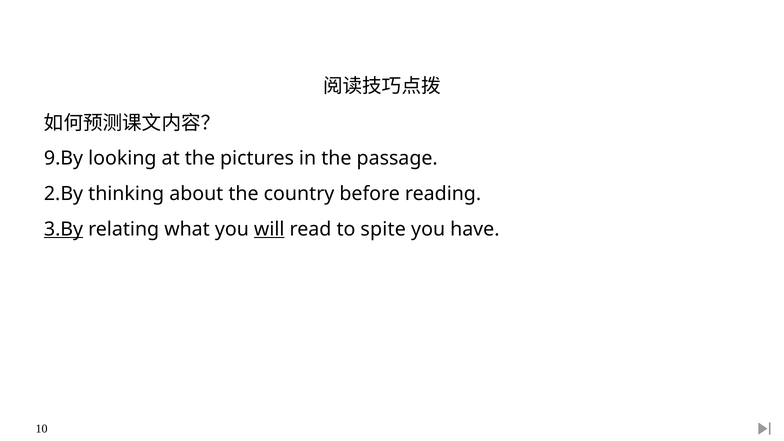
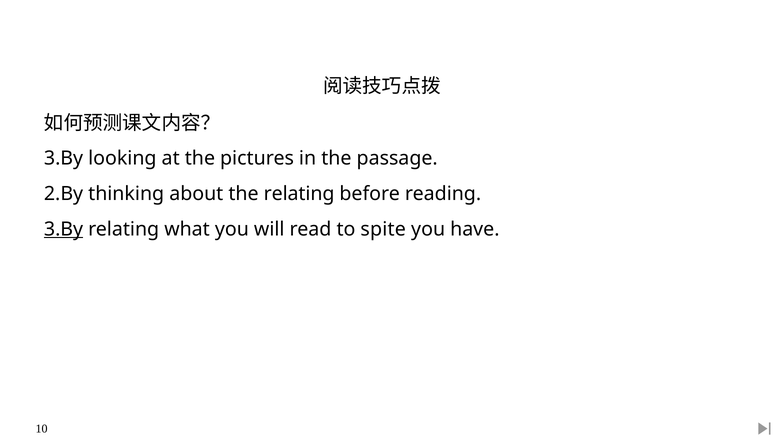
9.By at (64, 159): 9.By -> 3.By
the country: country -> relating
will underline: present -> none
